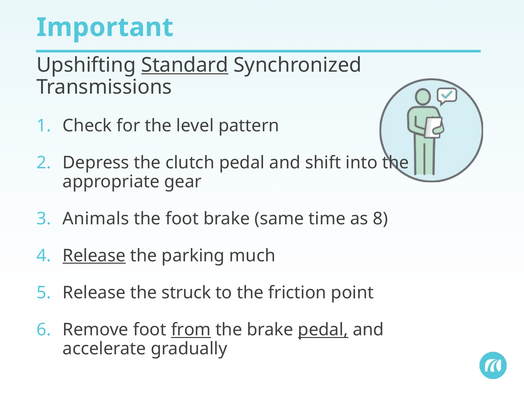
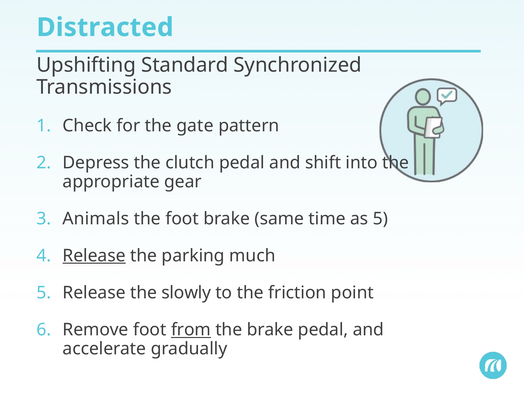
Important: Important -> Distracted
Standard underline: present -> none
level: level -> gate
as 8: 8 -> 5
struck: struck -> slowly
pedal at (323, 330) underline: present -> none
